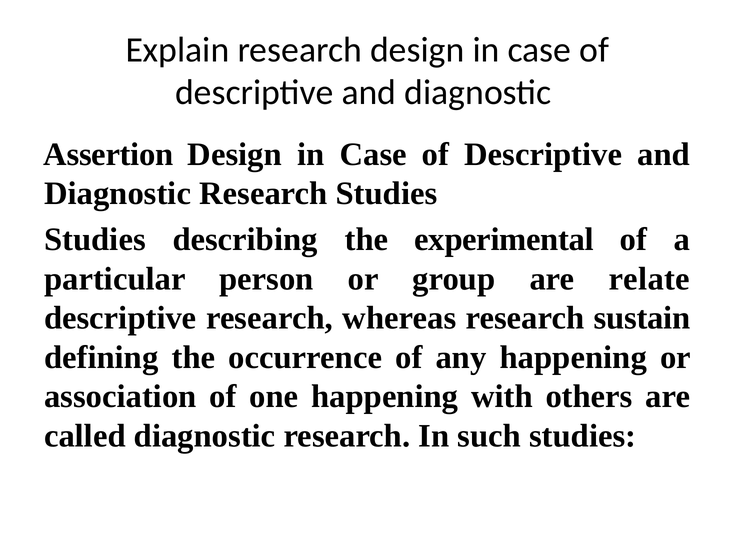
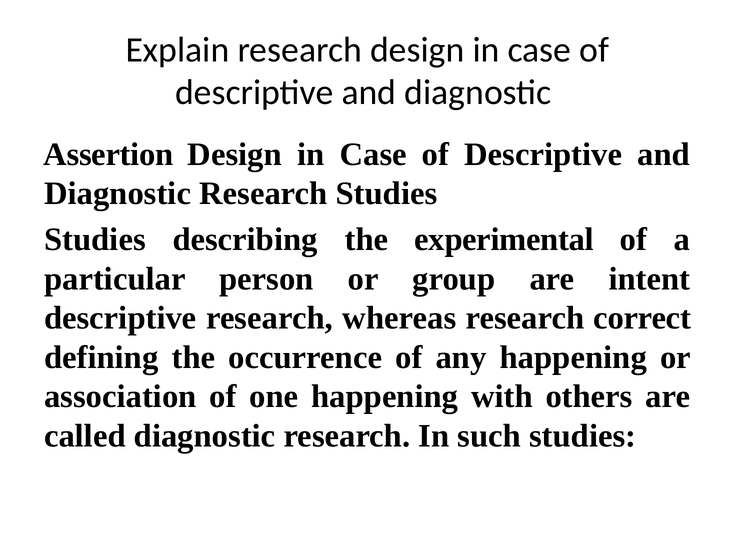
relate: relate -> intent
sustain: sustain -> correct
